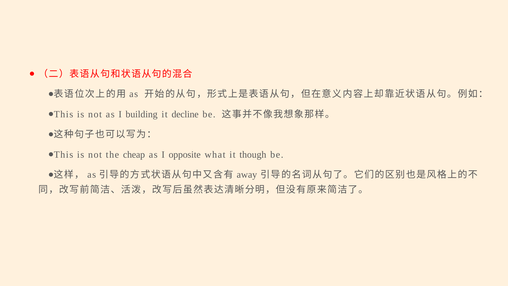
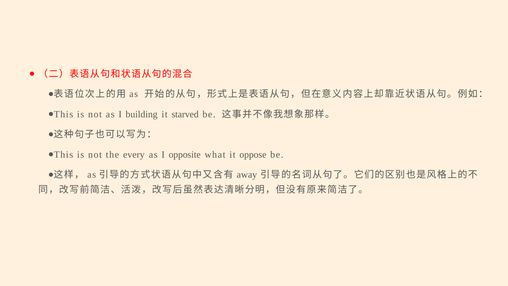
decline: decline -> starved
cheap: cheap -> every
though: though -> oppose
